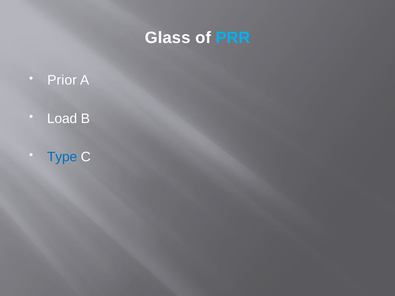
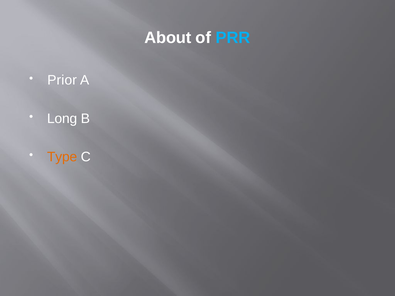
Glass: Glass -> About
Load: Load -> Long
Type colour: blue -> orange
